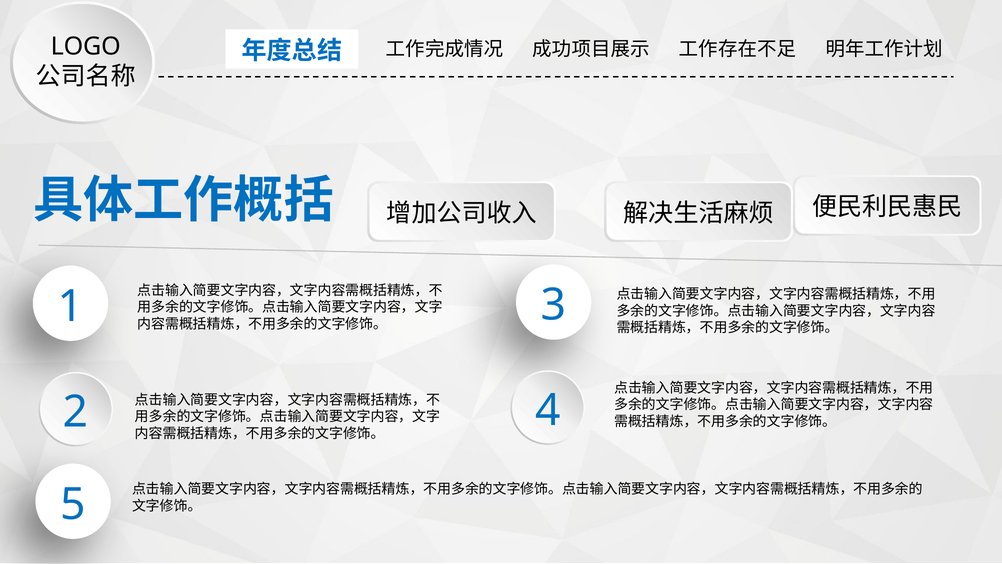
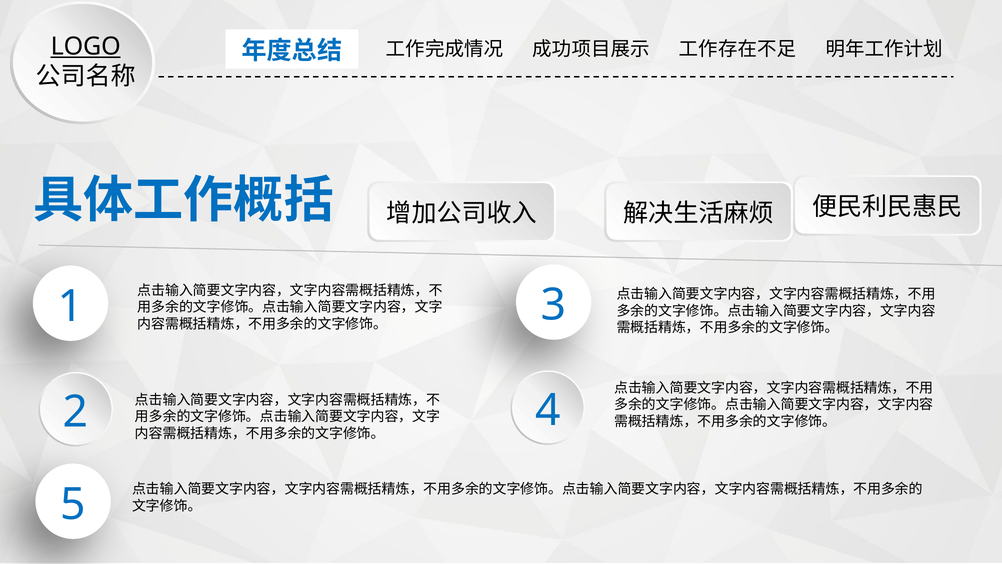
LOGO underline: none -> present
